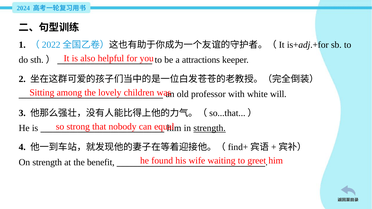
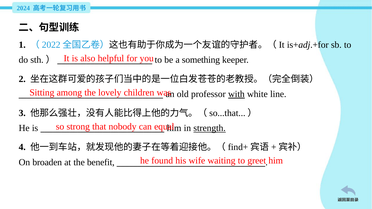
attractions: attractions -> something
with underline: none -> present
will: will -> line
On strength: strength -> broaden
